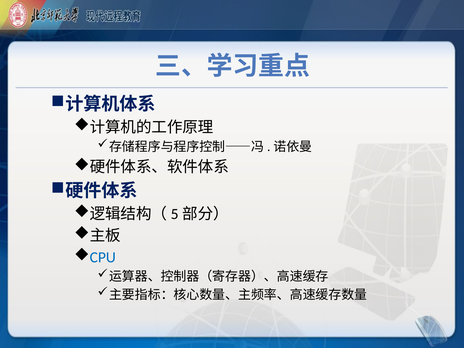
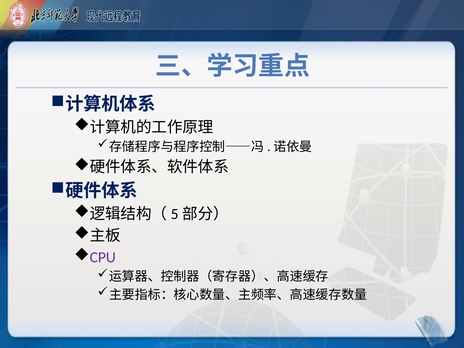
CPU colour: blue -> purple
